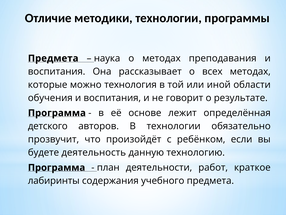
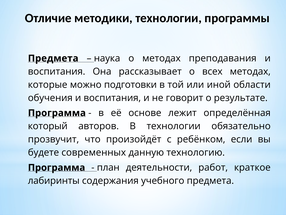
технология: технология -> подготовки
детского: детского -> который
деятельность: деятельность -> современных
